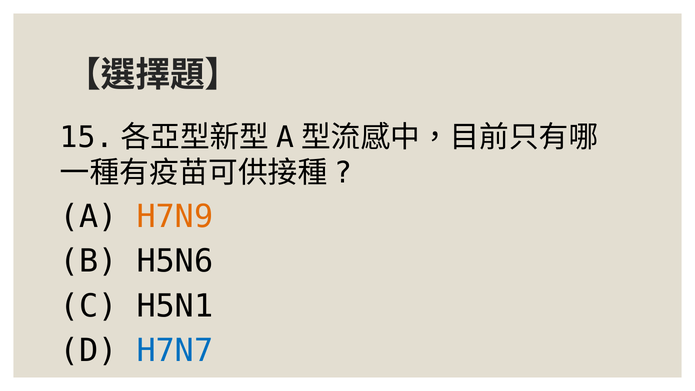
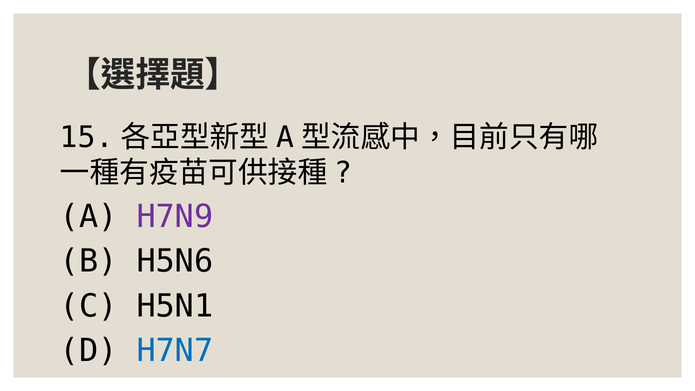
H7N9 colour: orange -> purple
